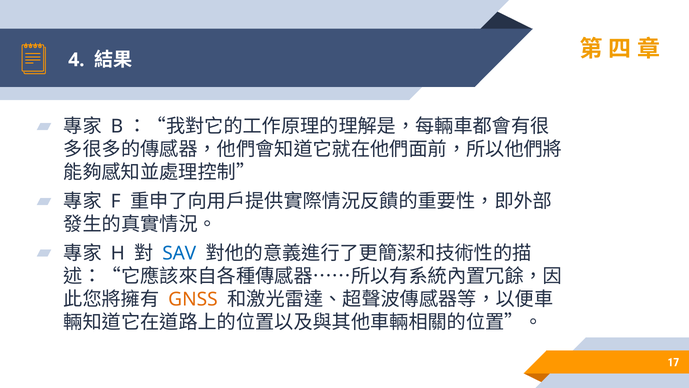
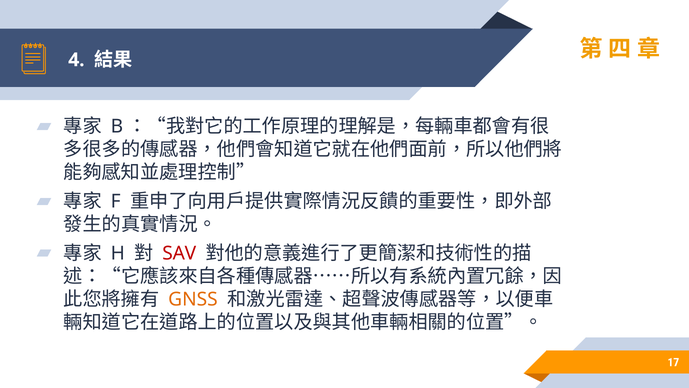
SAV colour: blue -> red
